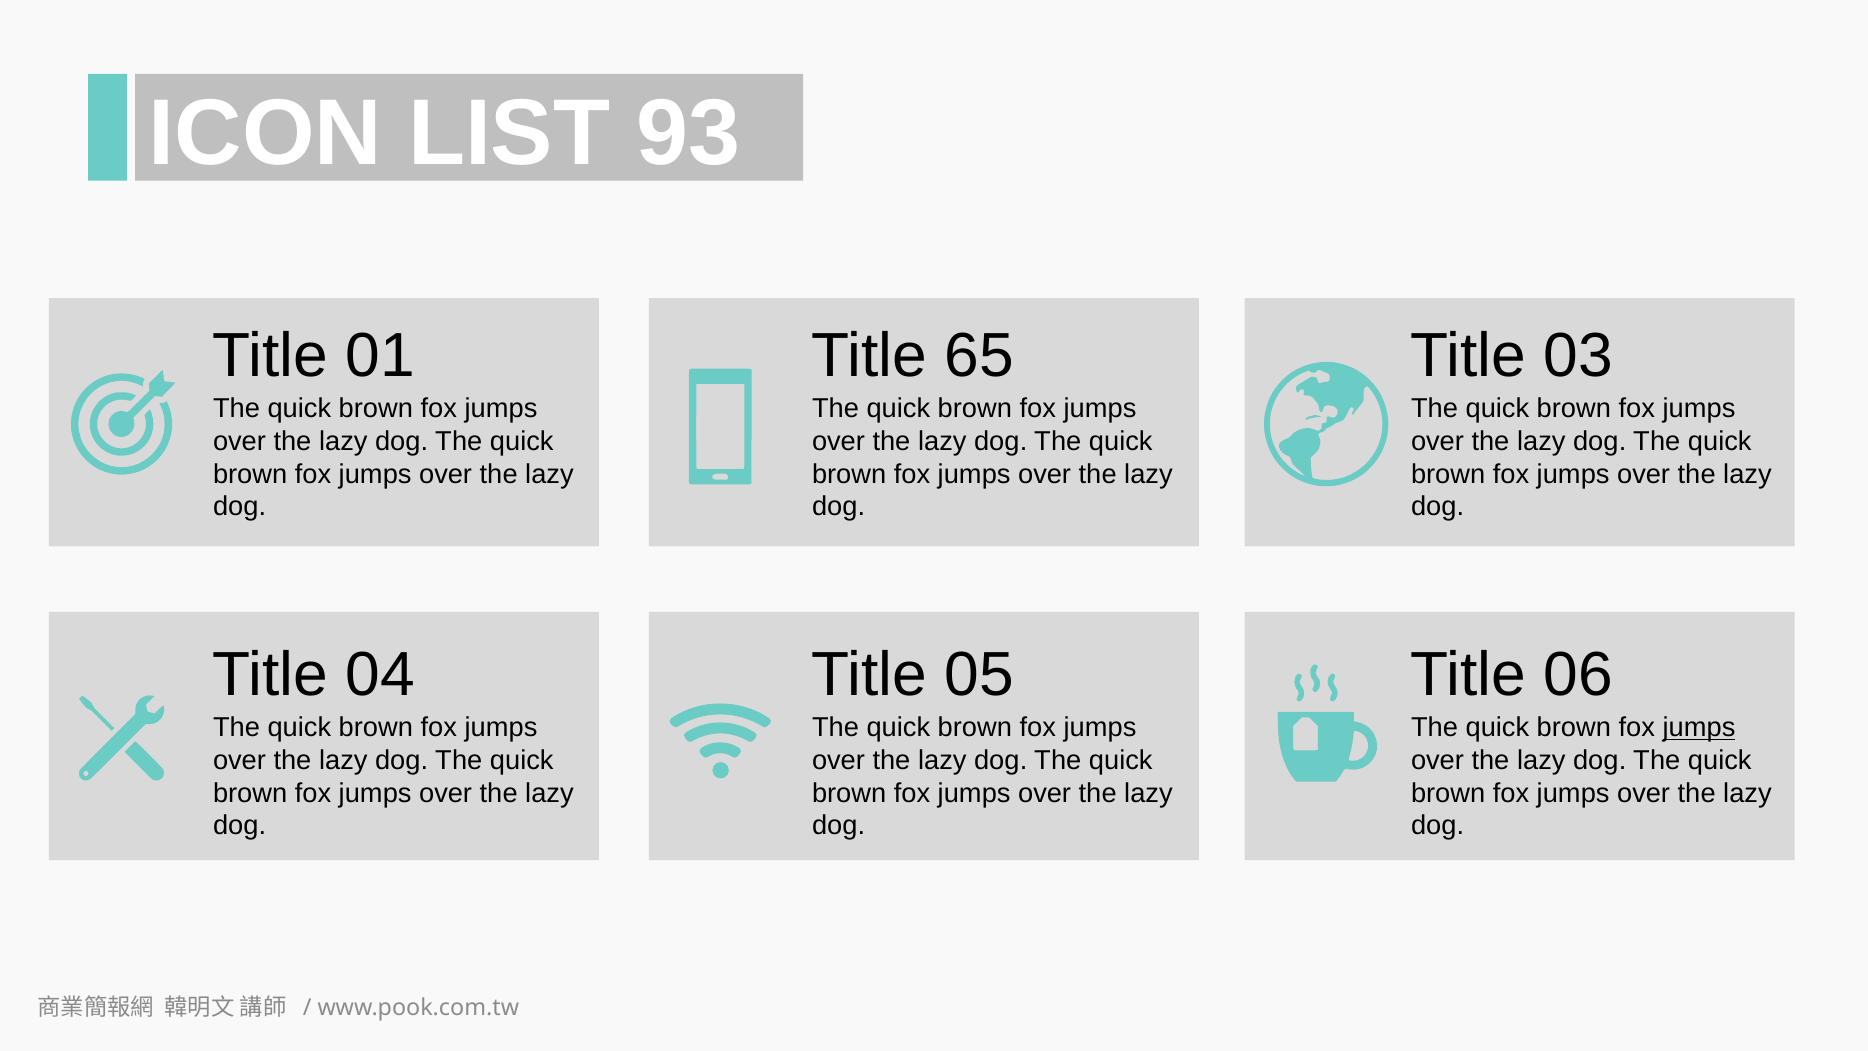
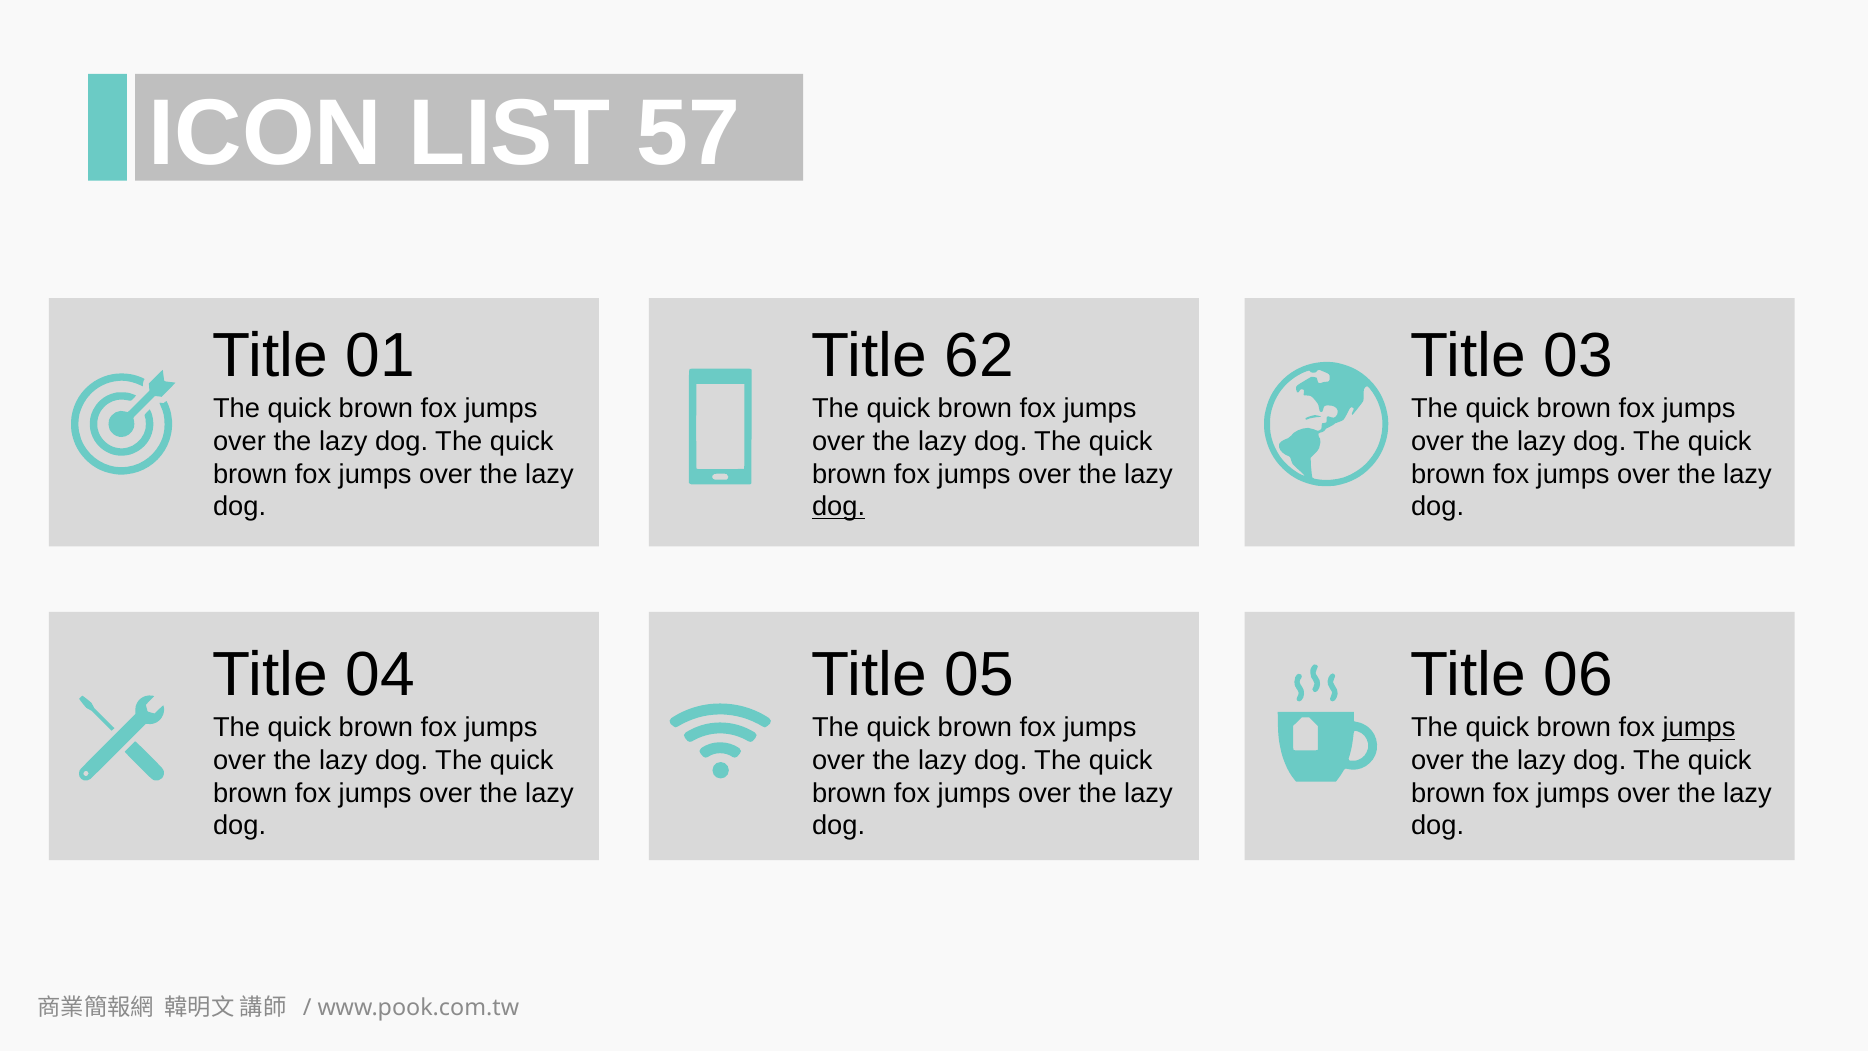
93: 93 -> 57
65: 65 -> 62
dog at (839, 507) underline: none -> present
